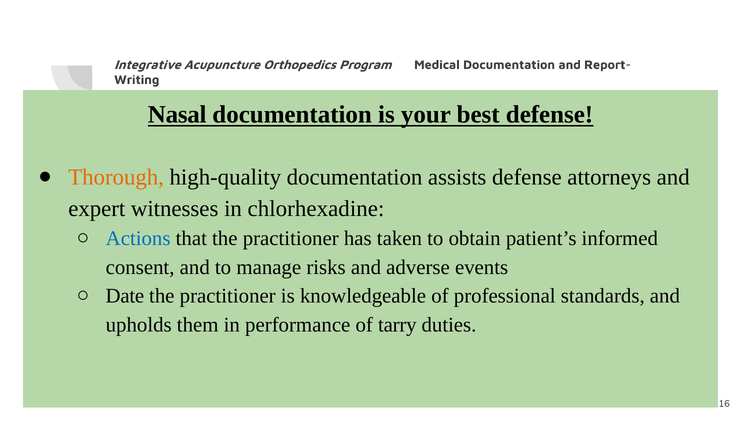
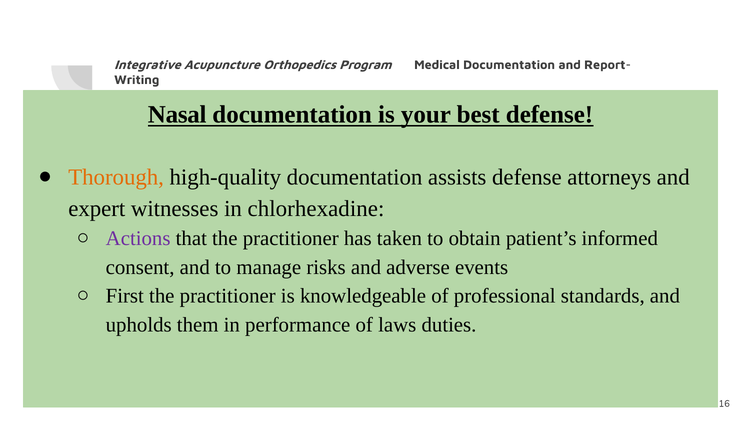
Actions colour: blue -> purple
Date: Date -> First
tarry: tarry -> laws
